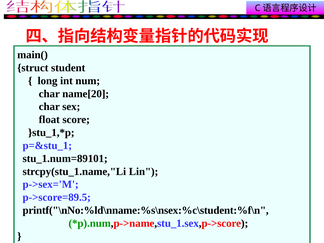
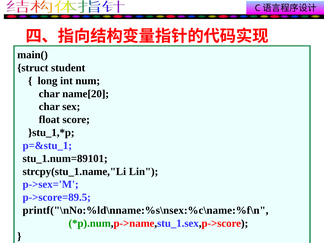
printf("\nNo:%ld\nname:%s\nsex:%c\student:%f\n: printf("\nNo:%ld\nname:%s\nsex:%c\student:%f\n -> printf("\nNo:%ld\nname:%s\nsex:%c\name:%f\n
